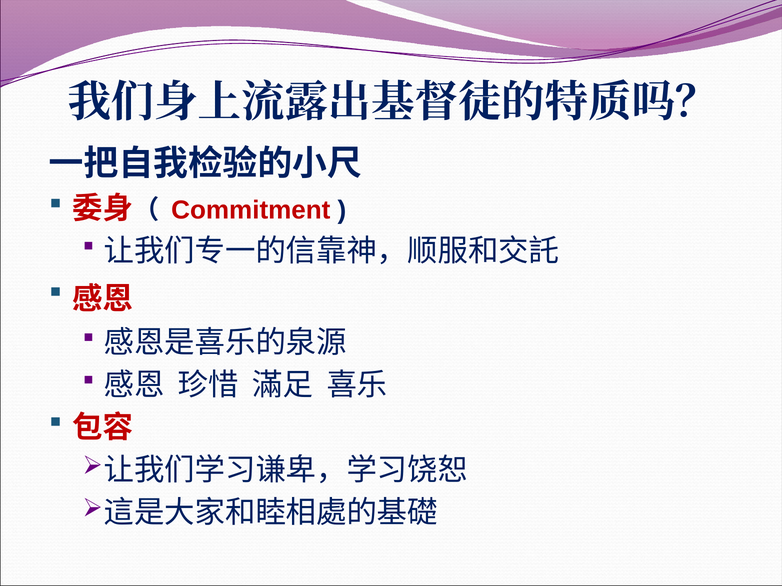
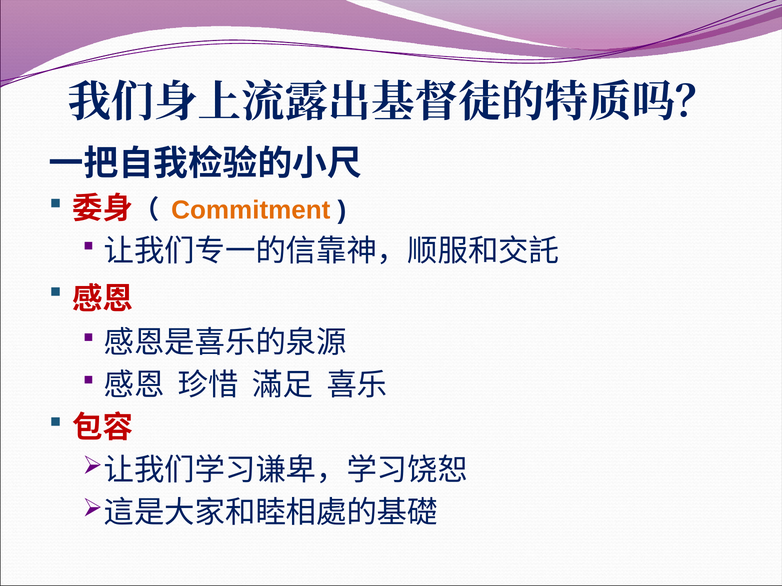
Commitment colour: red -> orange
